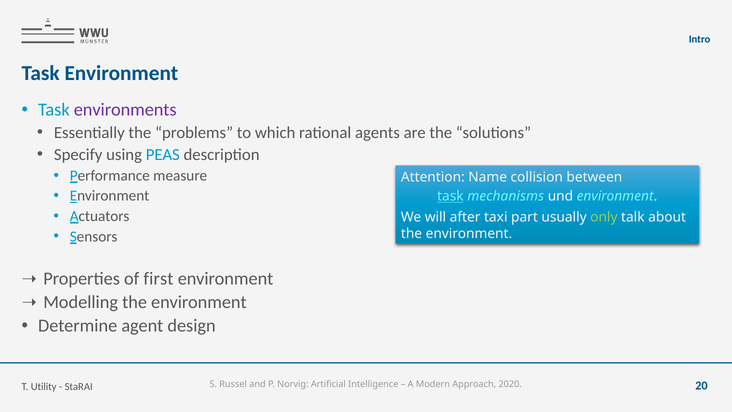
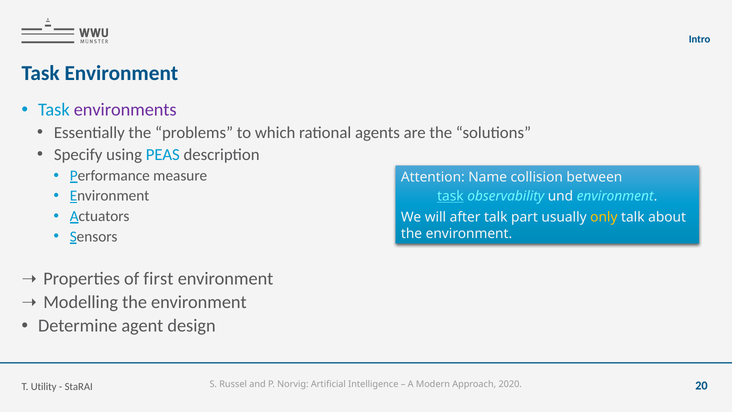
mechanisms: mechanisms -> observability
after taxi: taxi -> talk
only colour: light green -> yellow
